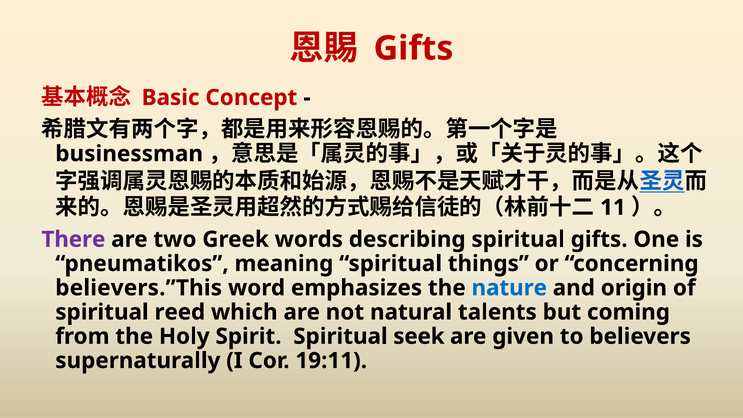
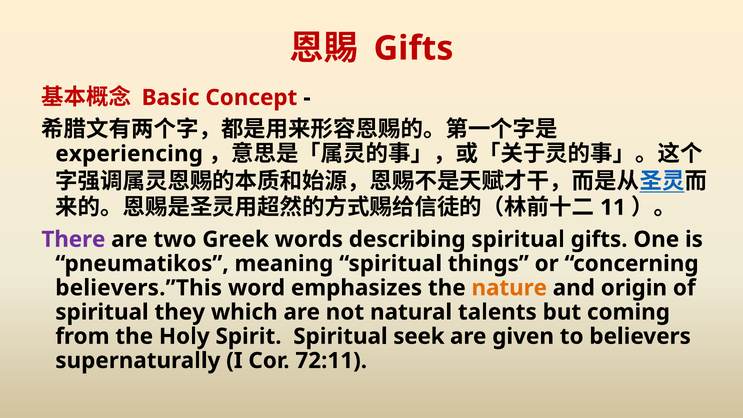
businessman: businessman -> experiencing
nature colour: blue -> orange
reed: reed -> they
19:11: 19:11 -> 72:11
